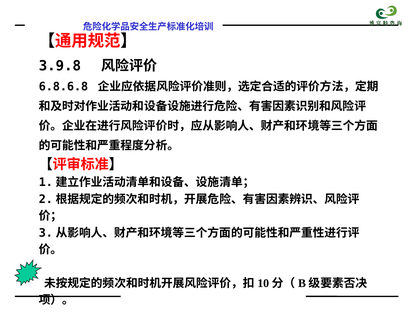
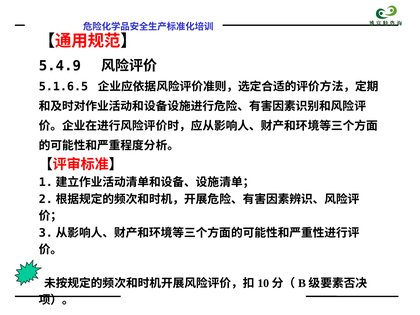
3.9.8: 3.9.8 -> 5.4.9
6.8.6.8: 6.8.6.8 -> 5.1.6.5
